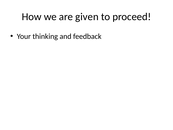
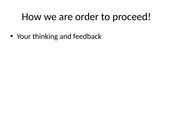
given: given -> order
